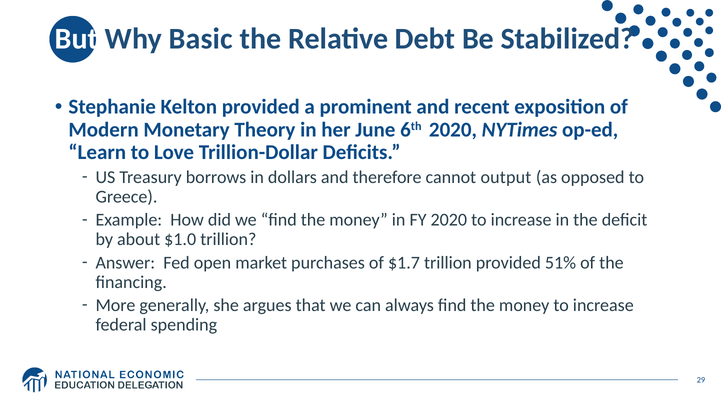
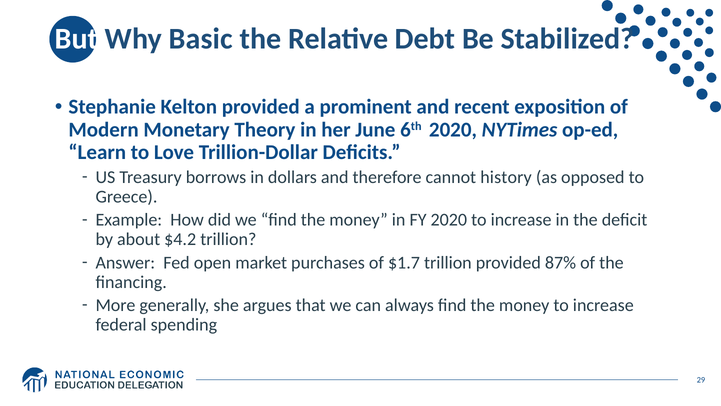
output: output -> history
$1.0: $1.0 -> $4.2
51%: 51% -> 87%
